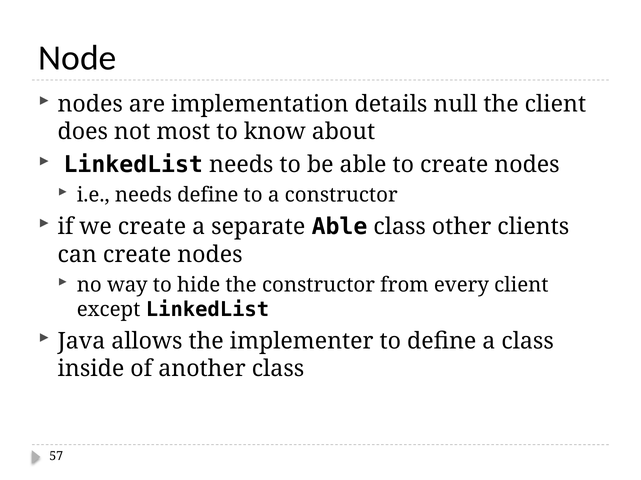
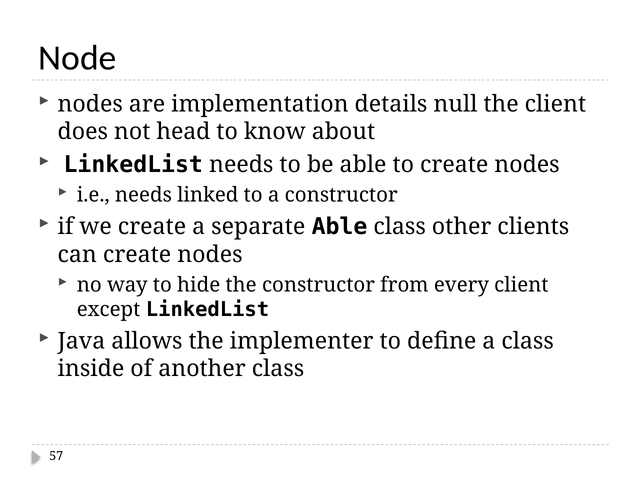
most: most -> head
needs define: define -> linked
